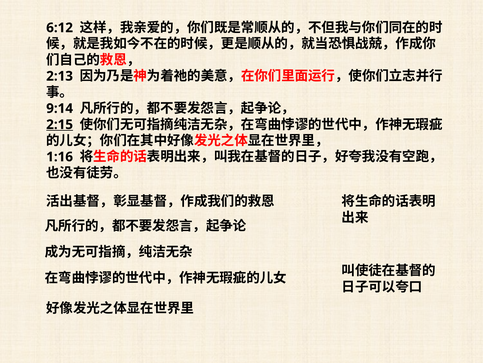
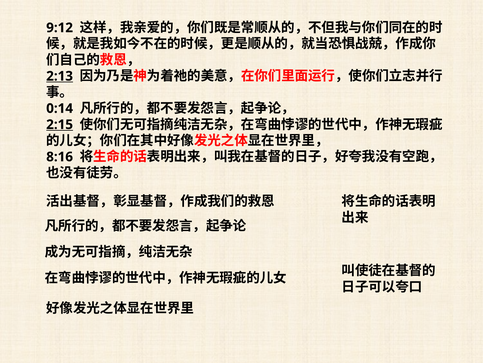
6:12: 6:12 -> 9:12
2:13 underline: none -> present
9:14: 9:14 -> 0:14
1:16: 1:16 -> 8:16
